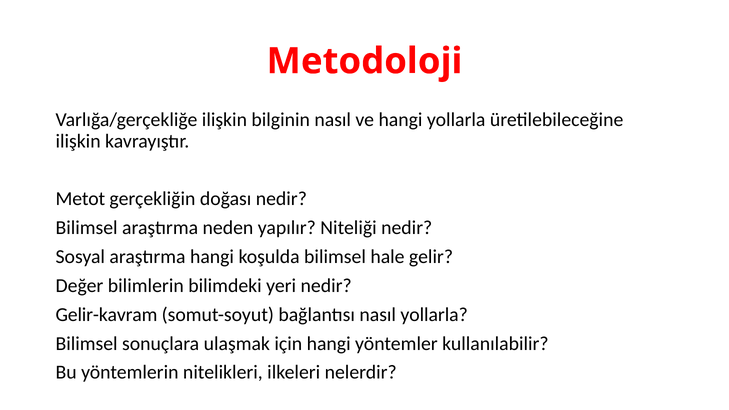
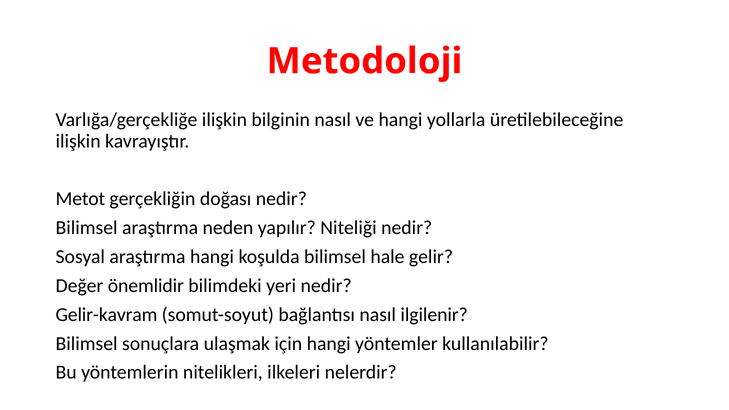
bilimlerin: bilimlerin -> önemlidir
nasıl yollarla: yollarla -> ilgilenir
